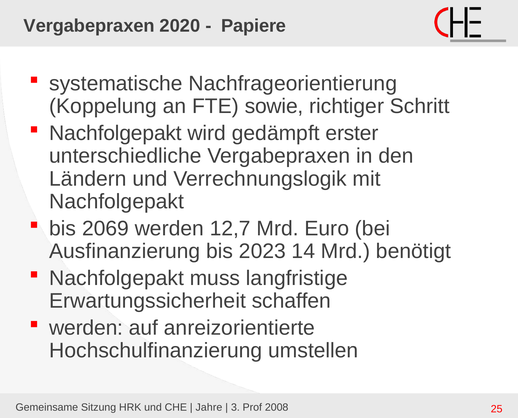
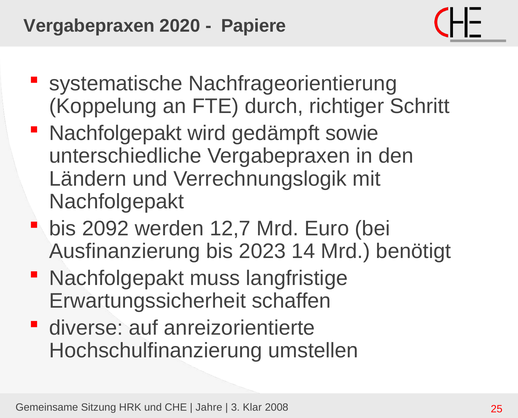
sowie: sowie -> durch
erster: erster -> sowie
2069: 2069 -> 2092
werden at (86, 328): werden -> diverse
Prof: Prof -> Klar
